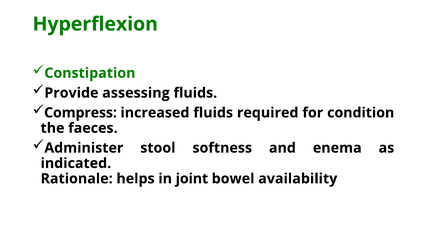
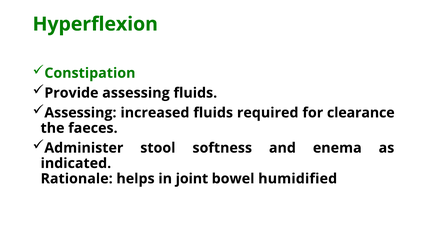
Compress at (80, 113): Compress -> Assessing
condition: condition -> clearance
availability: availability -> humidified
